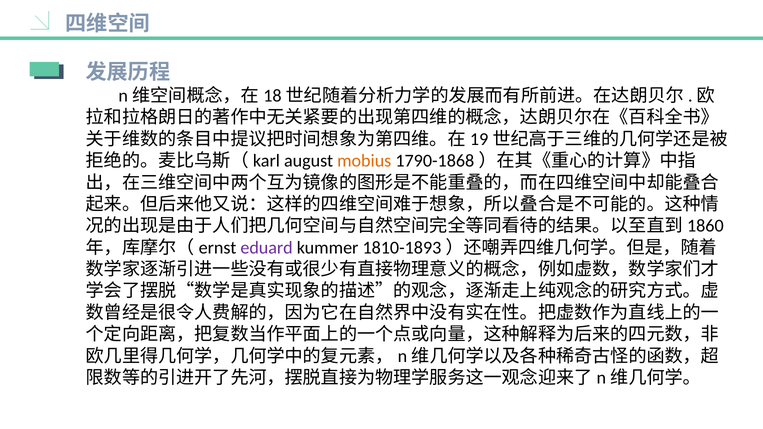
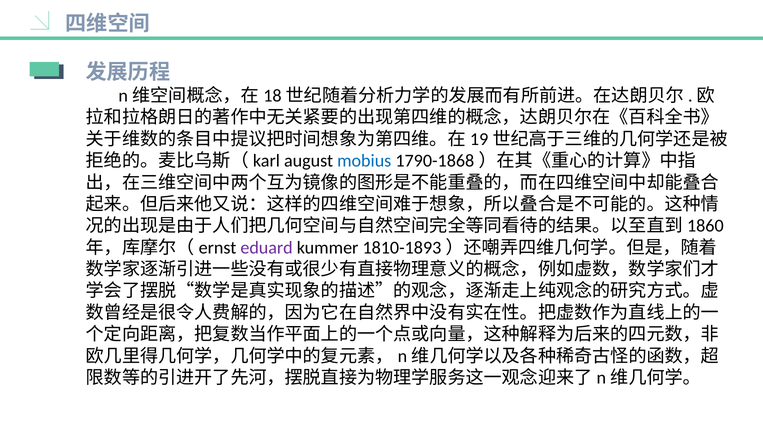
mobius colour: orange -> blue
